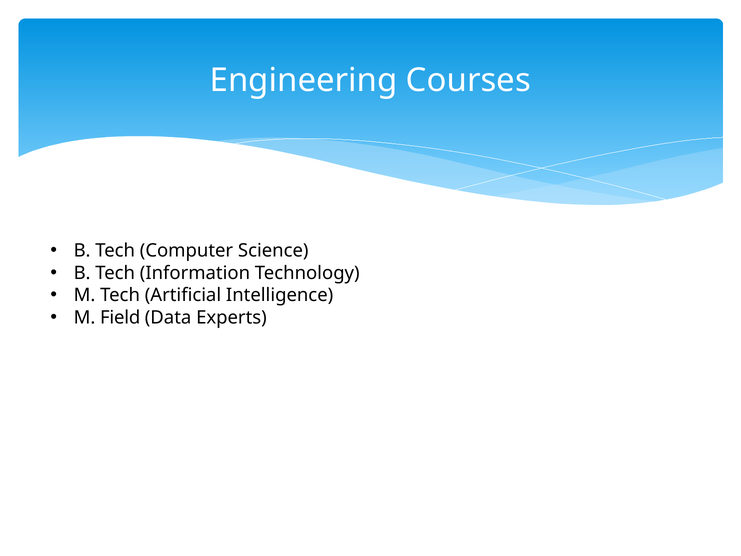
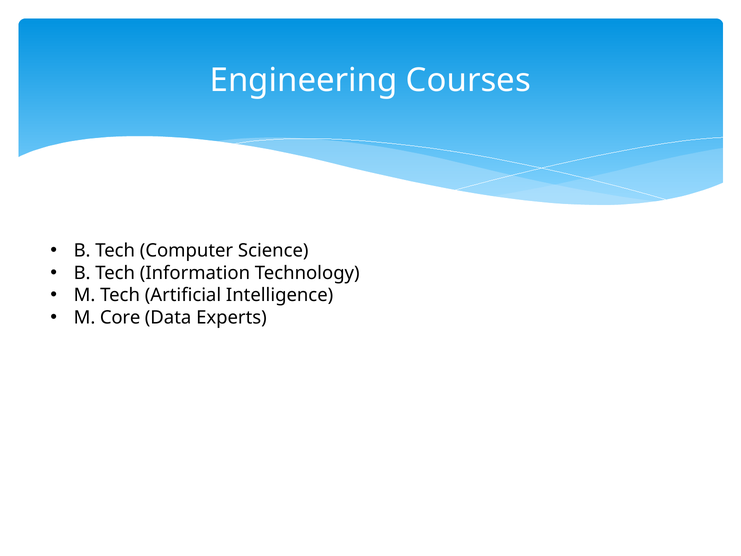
Field: Field -> Core
